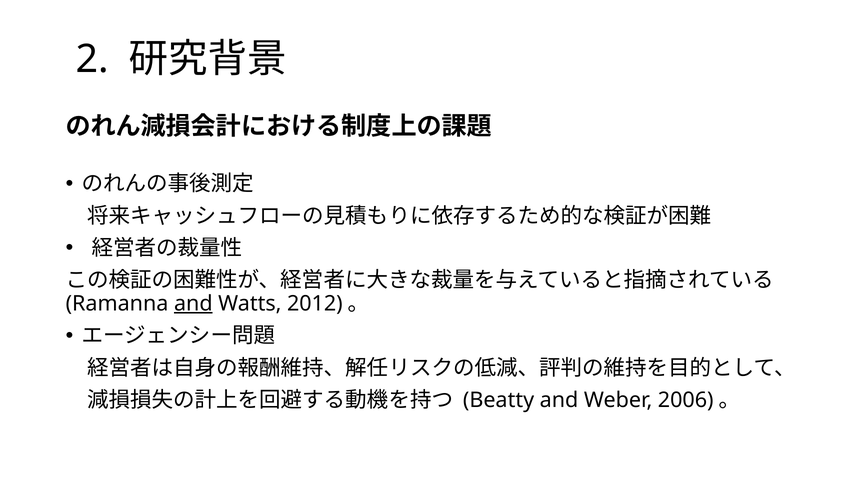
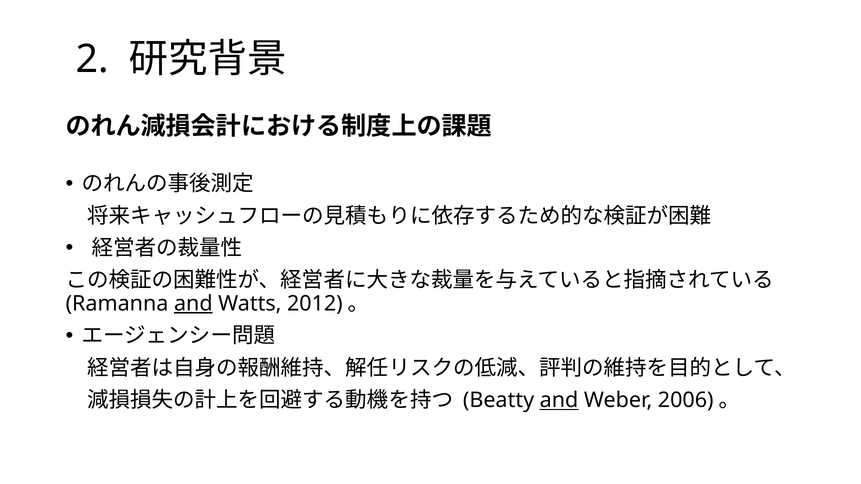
and at (559, 400) underline: none -> present
